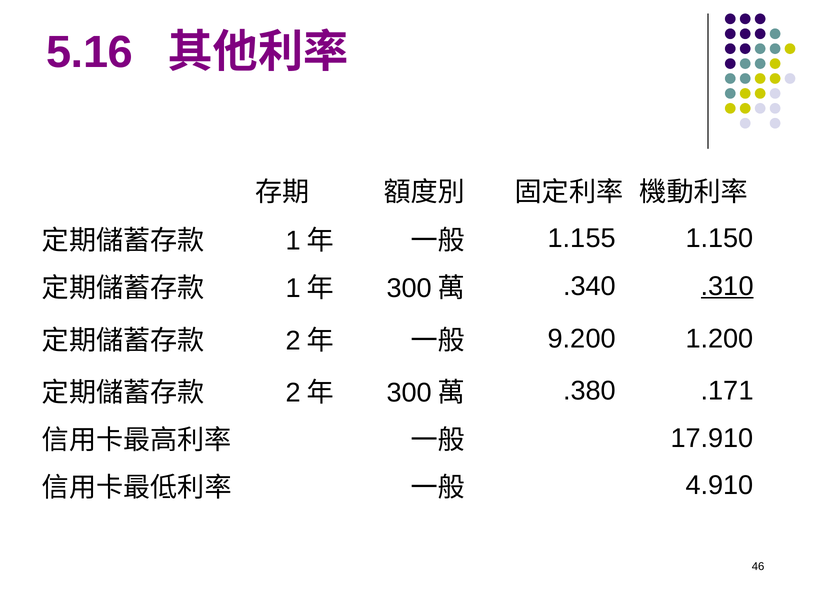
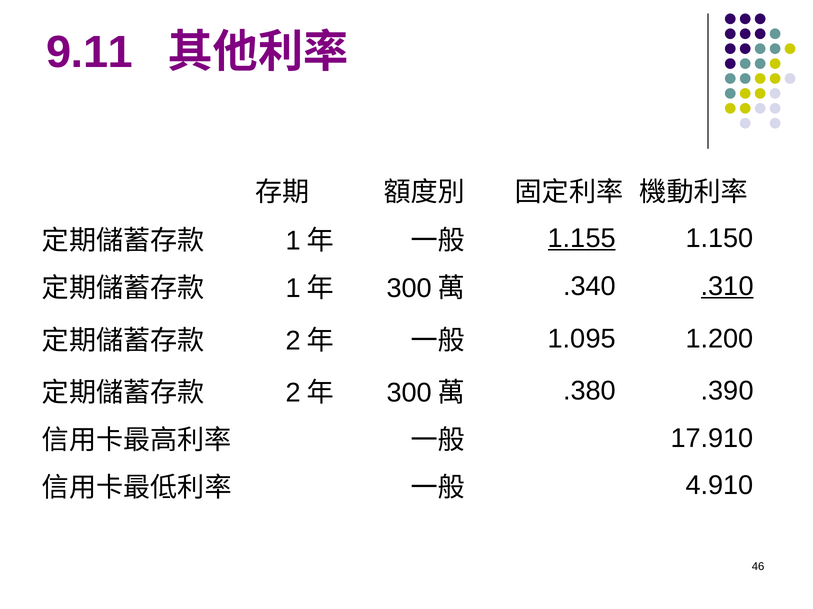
5.16: 5.16 -> 9.11
1.155 underline: none -> present
9.200: 9.200 -> 1.095
.171: .171 -> .390
